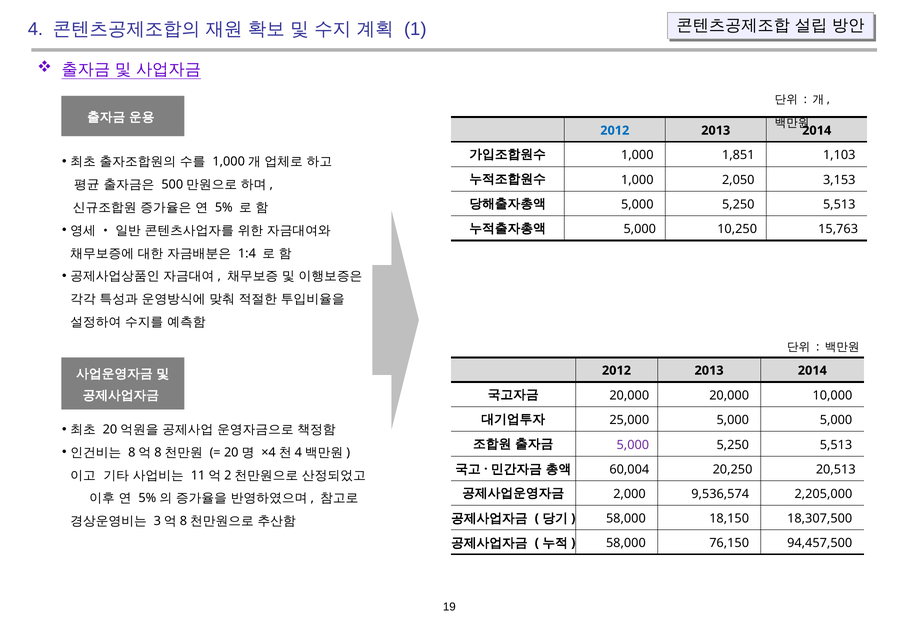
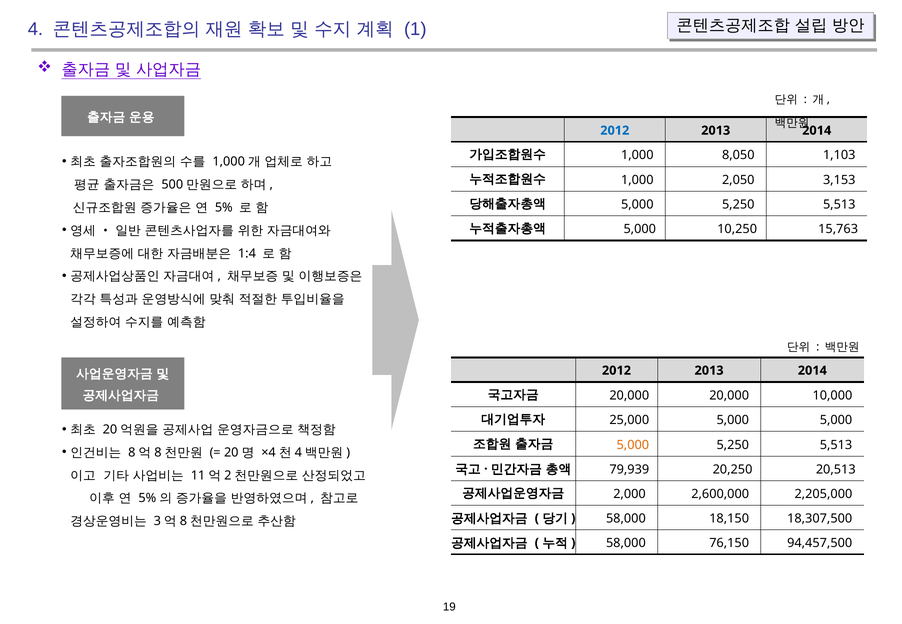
1,851: 1,851 -> 8,050
5,000 at (633, 445) colour: purple -> orange
60,004: 60,004 -> 79,939
9,536,574: 9,536,574 -> 2,600,000
